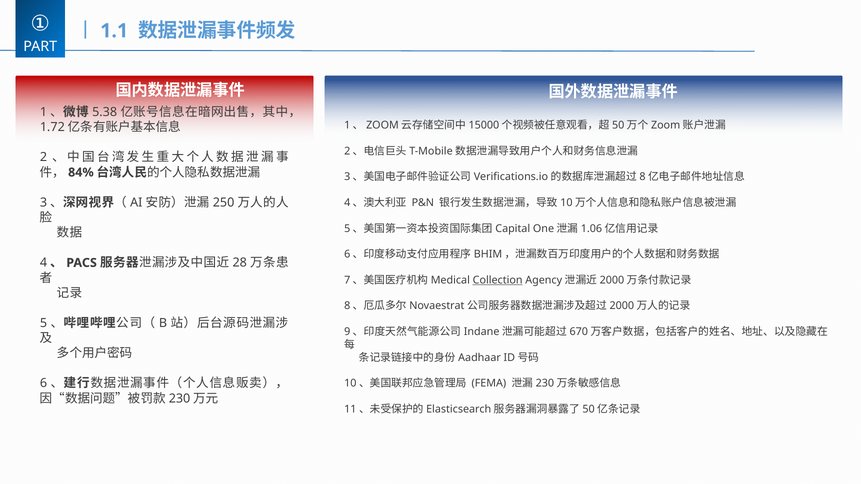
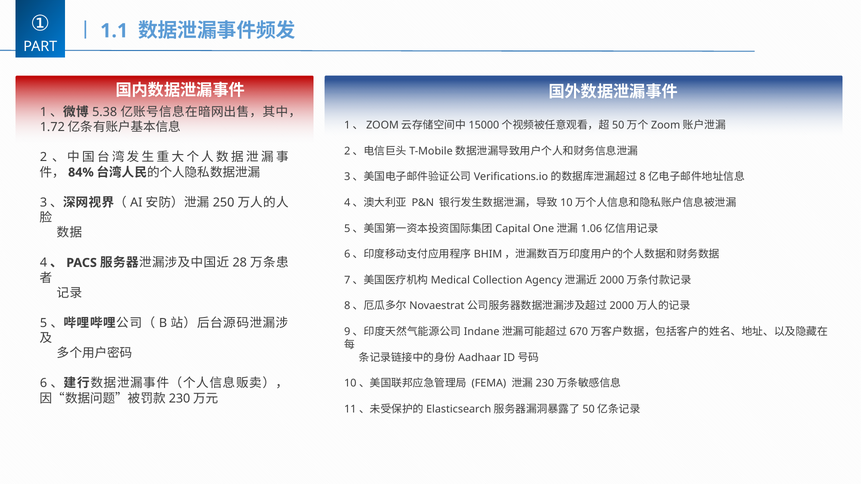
Collection underline: present -> none
